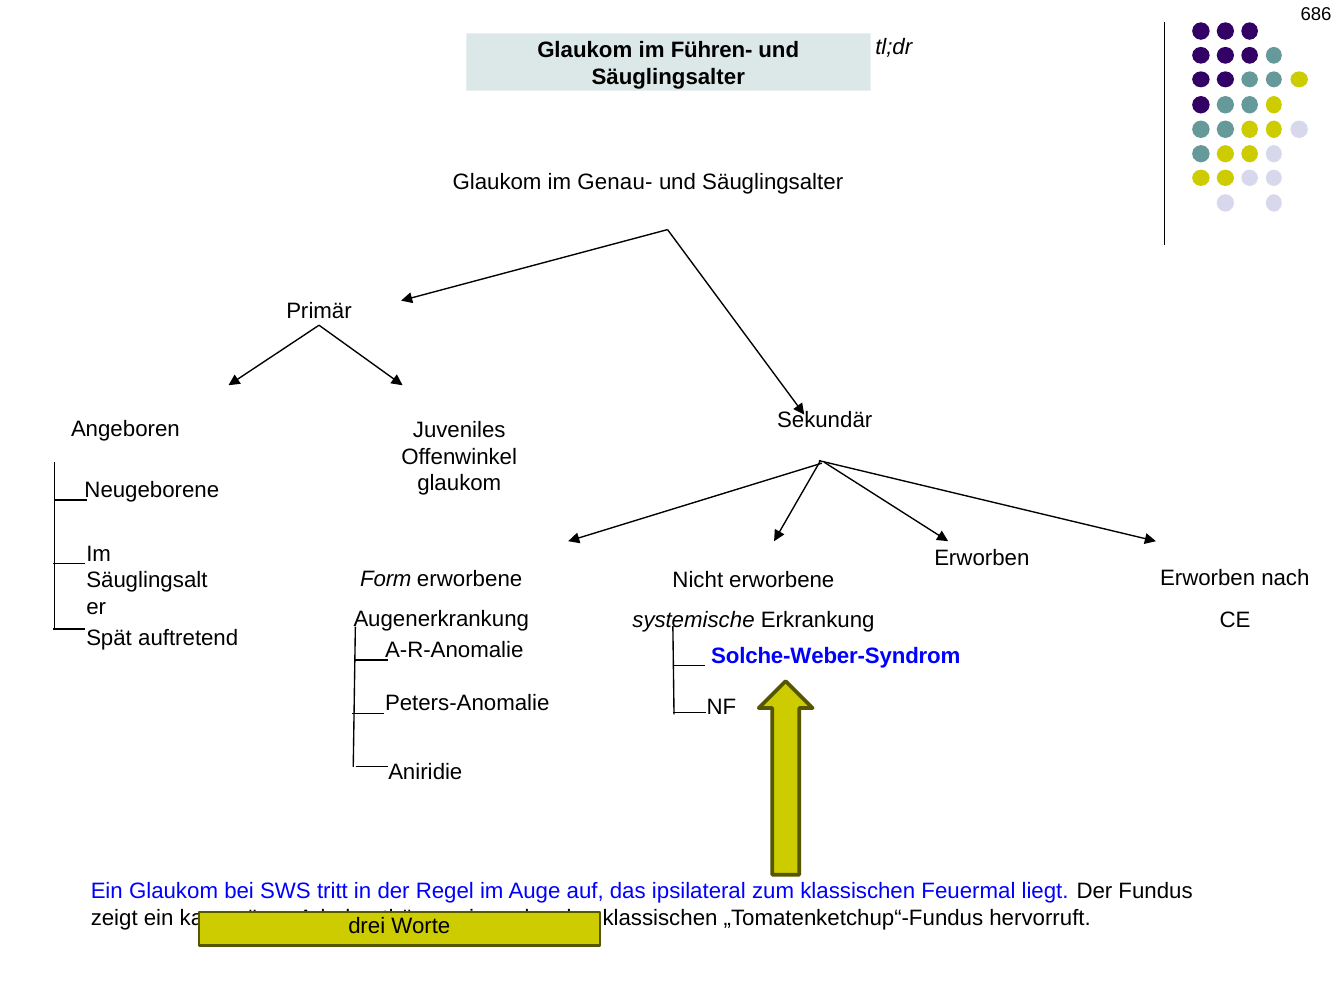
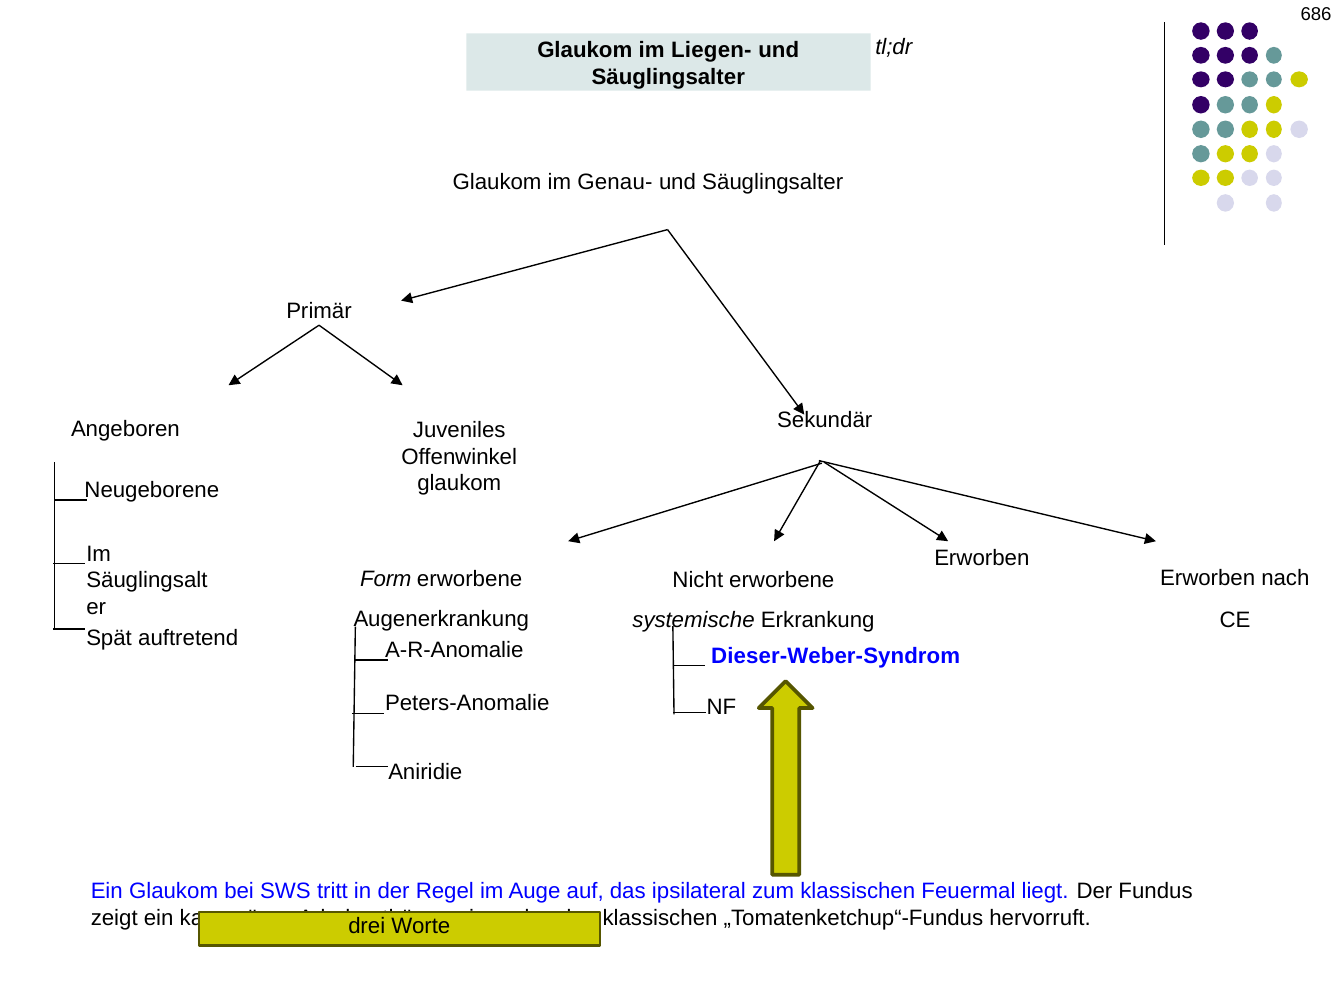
Führen-: Führen- -> Liegen-
Solche-Weber-Syndrom: Solche-Weber-Syndrom -> Dieser-Weber-Syndrom
